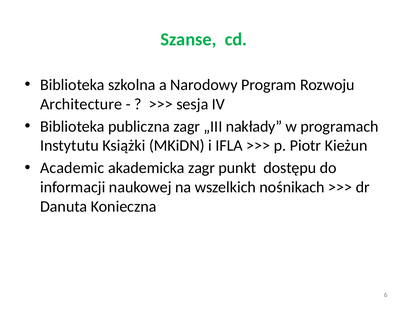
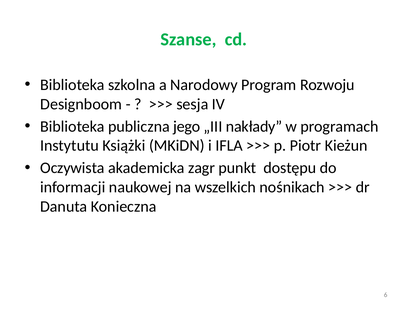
Architecture: Architecture -> Designboom
publiczna zagr: zagr -> jego
Academic: Academic -> Oczywista
